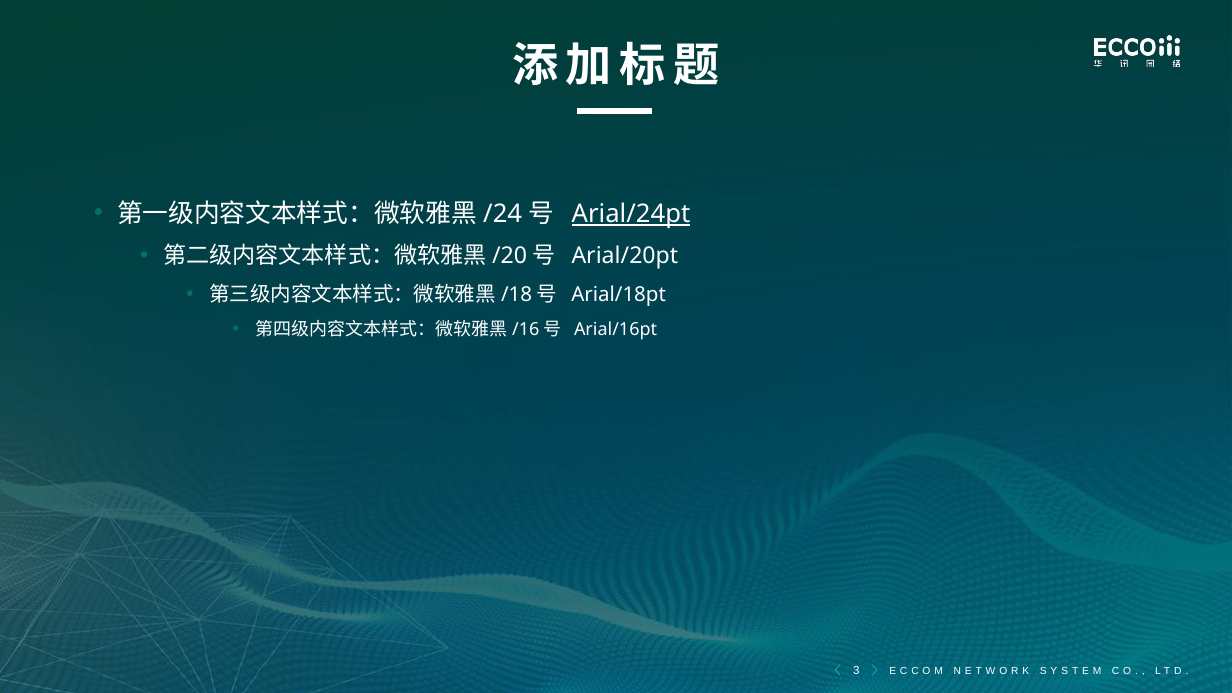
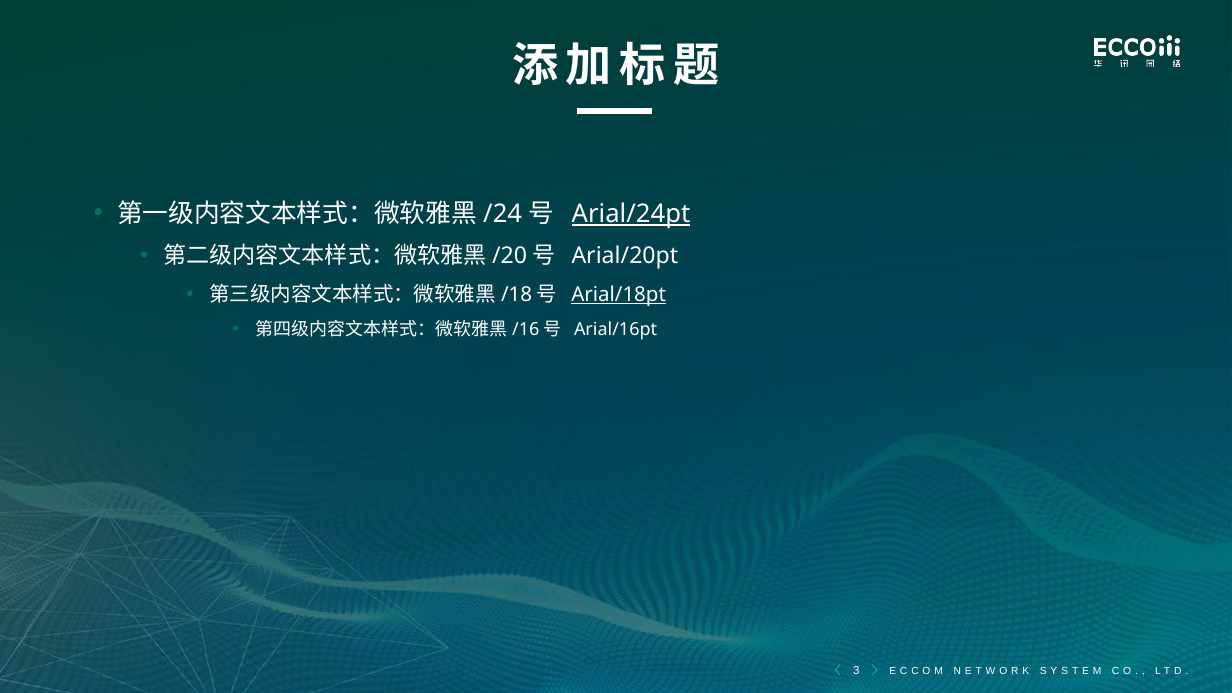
Arial/18pt underline: none -> present
